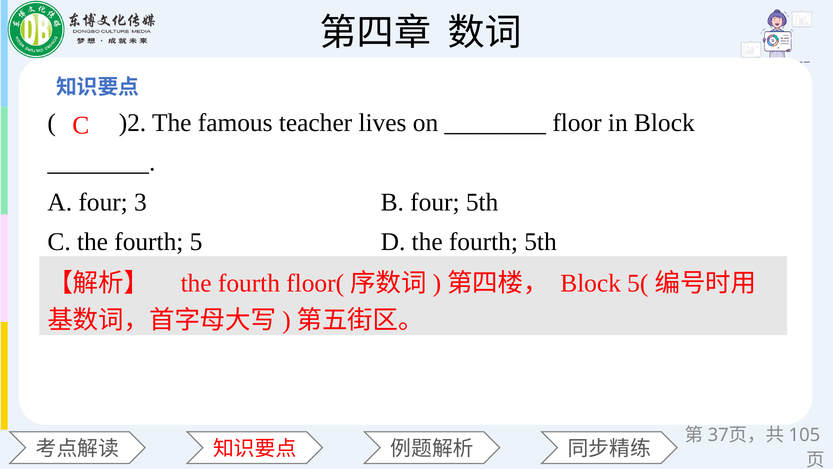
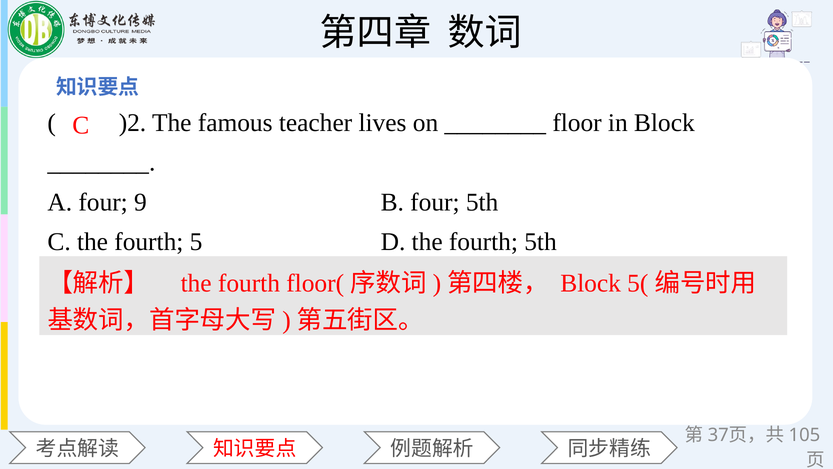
3: 3 -> 9
